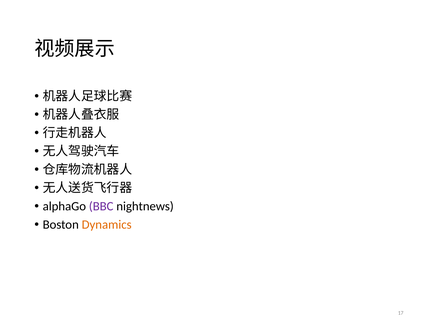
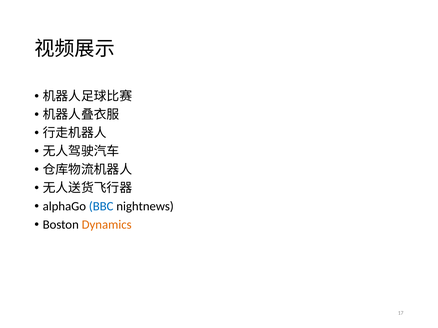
BBC colour: purple -> blue
